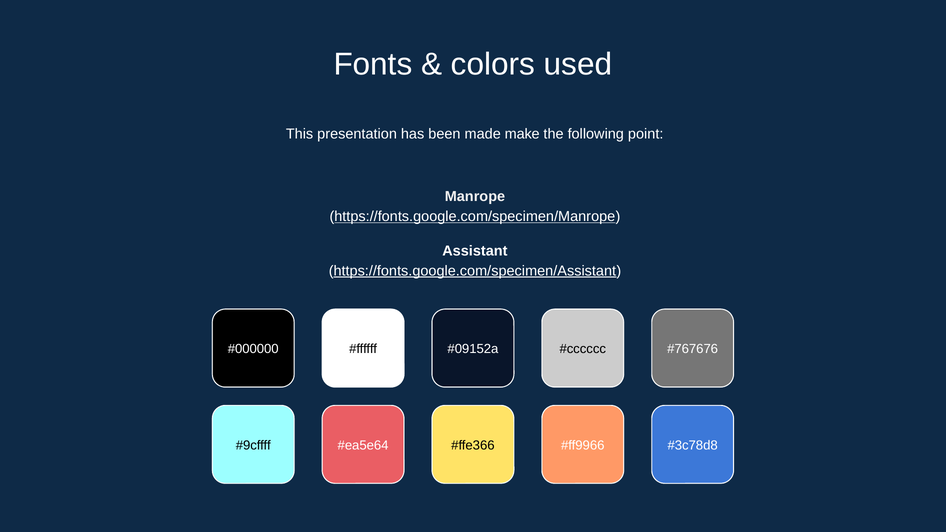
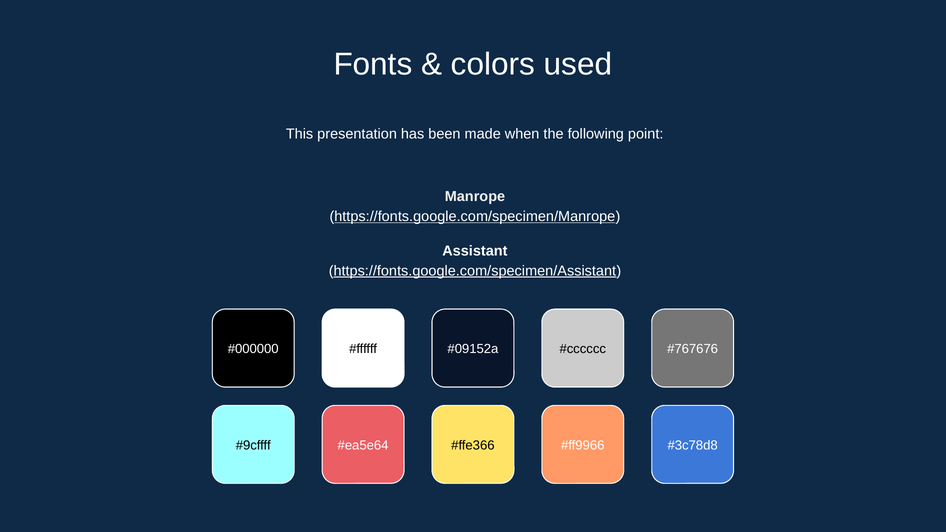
make: make -> when
